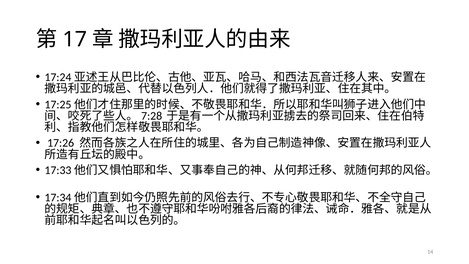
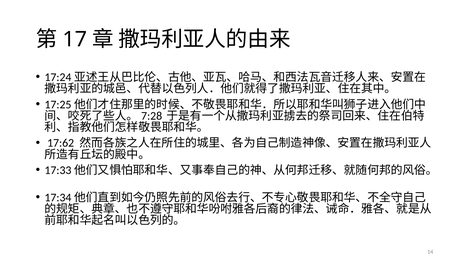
17:26: 17:26 -> 17:62
